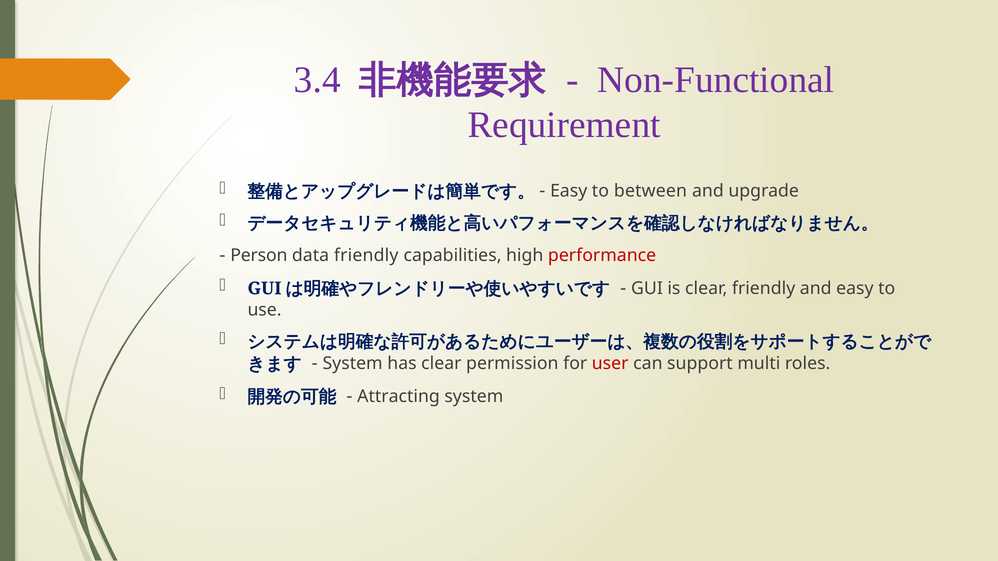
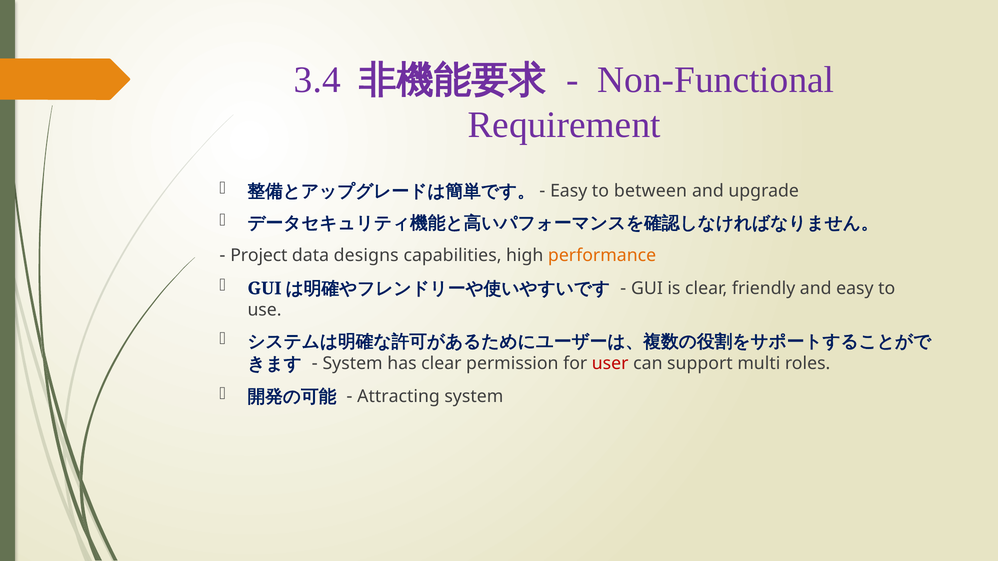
Person: Person -> Project
data friendly: friendly -> designs
performance colour: red -> orange
